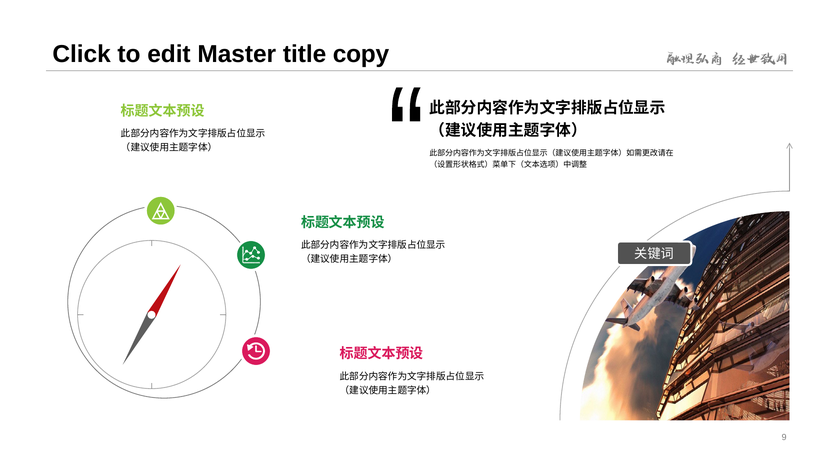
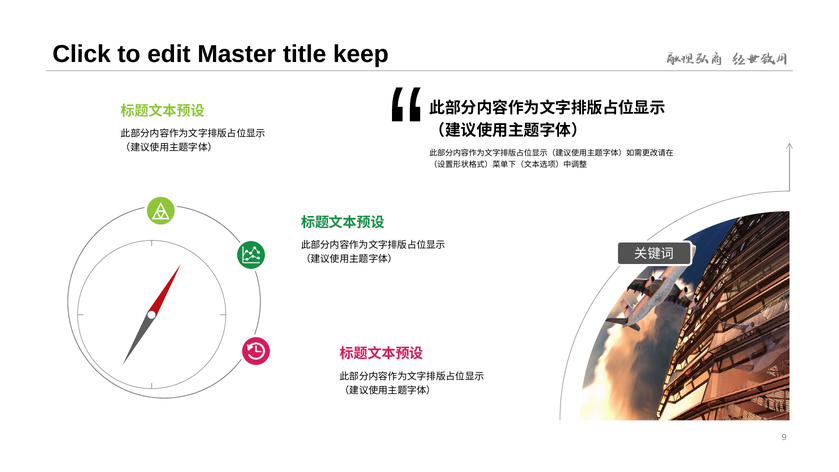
copy: copy -> keep
